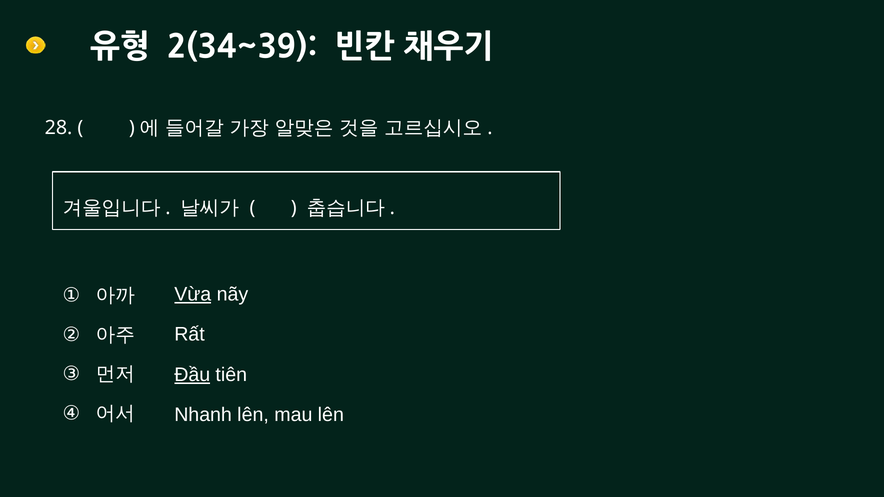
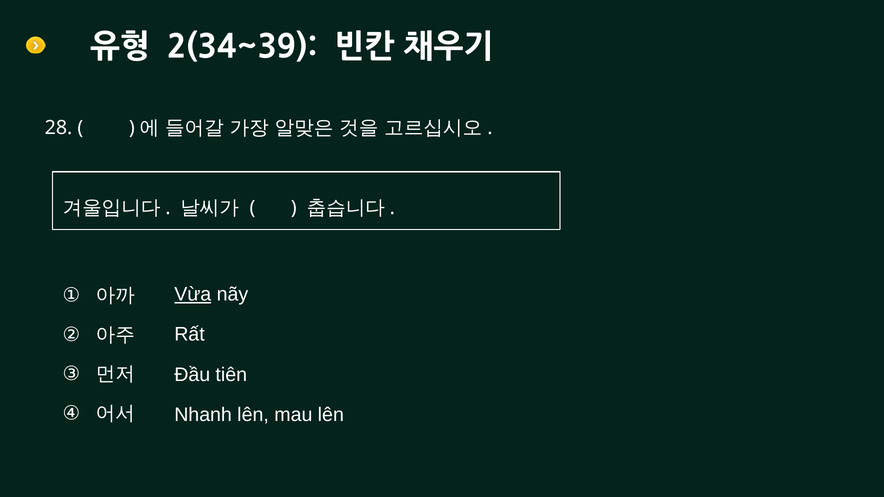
Đầu underline: present -> none
